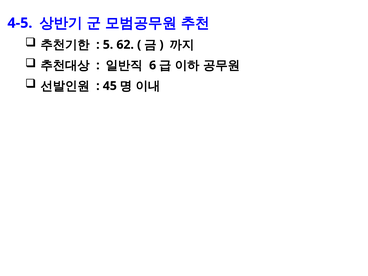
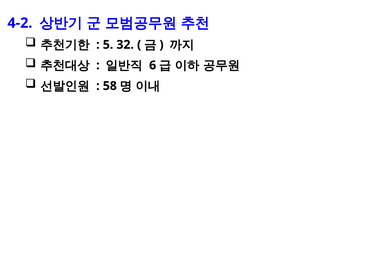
4-5: 4-5 -> 4-2
62: 62 -> 32
45: 45 -> 58
